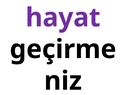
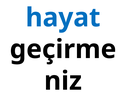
hayat colour: purple -> blue
